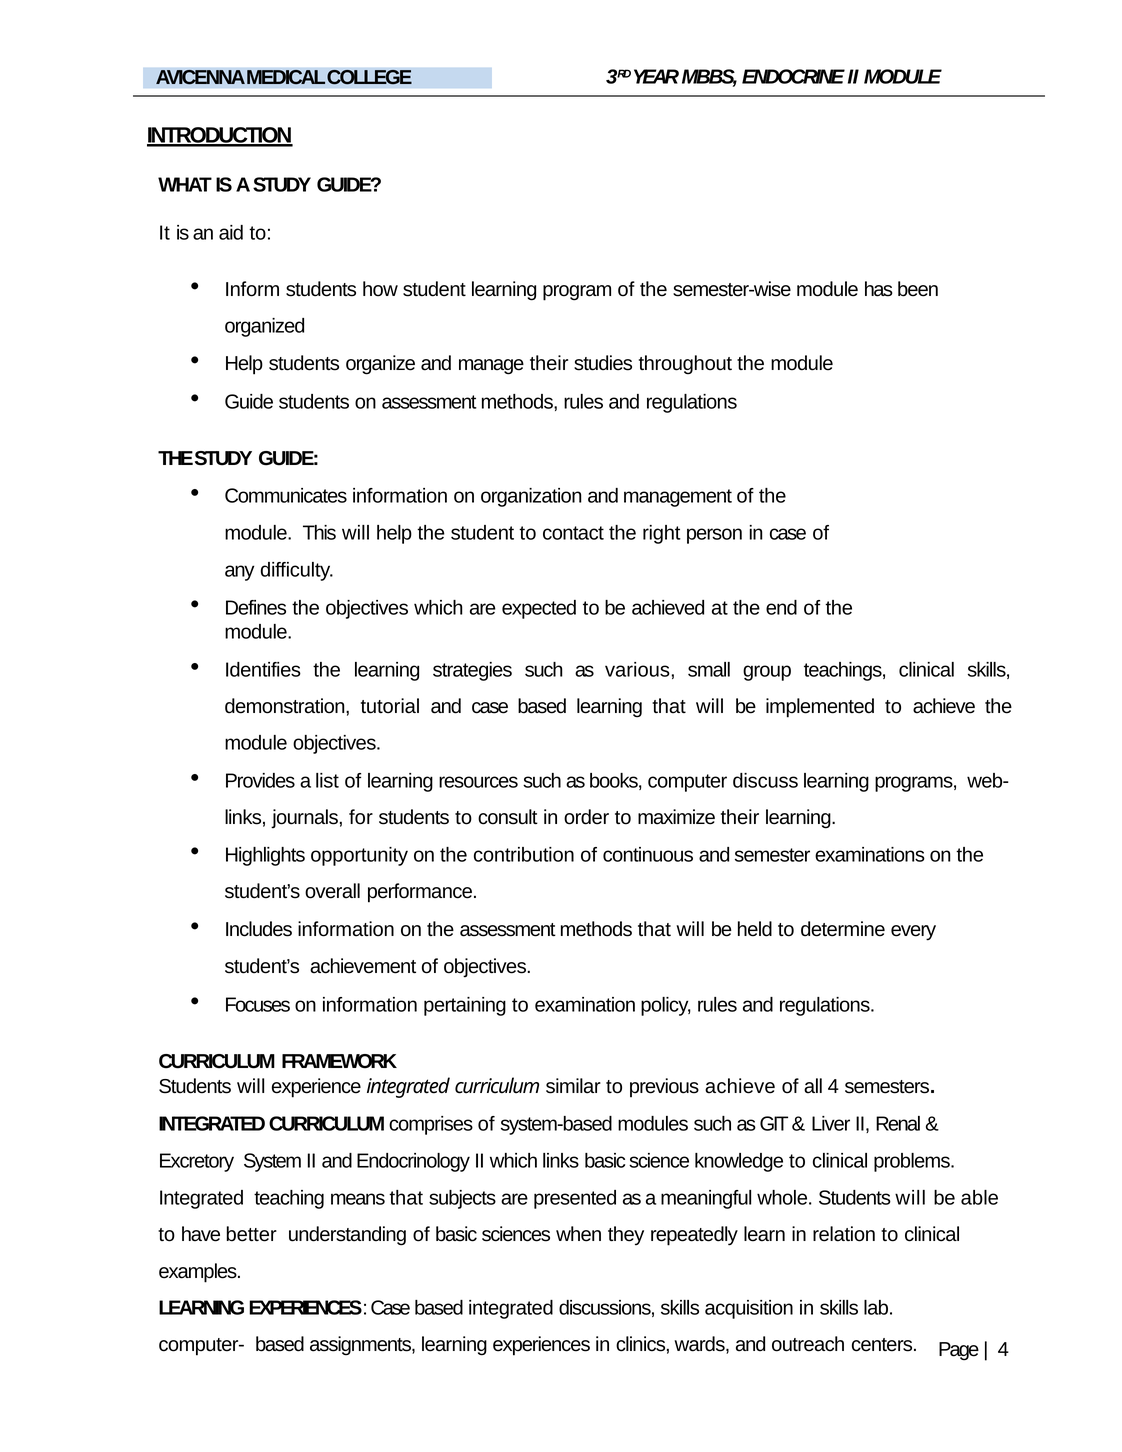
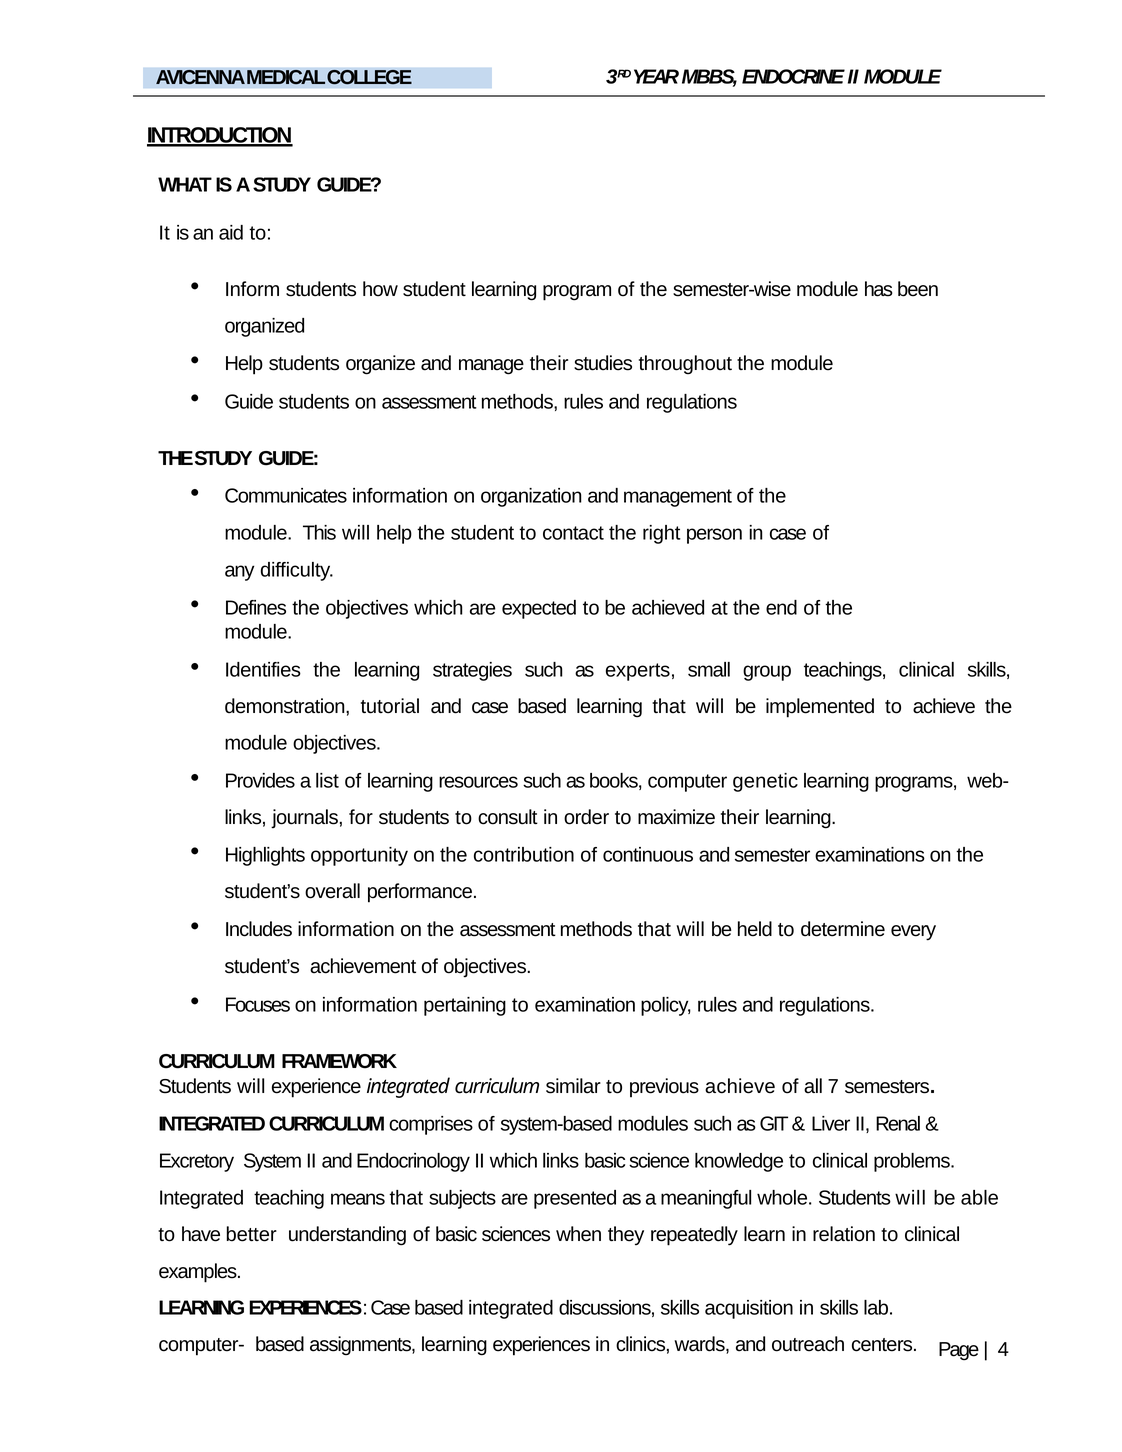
various: various -> experts
discuss: discuss -> genetic
all 4: 4 -> 7
